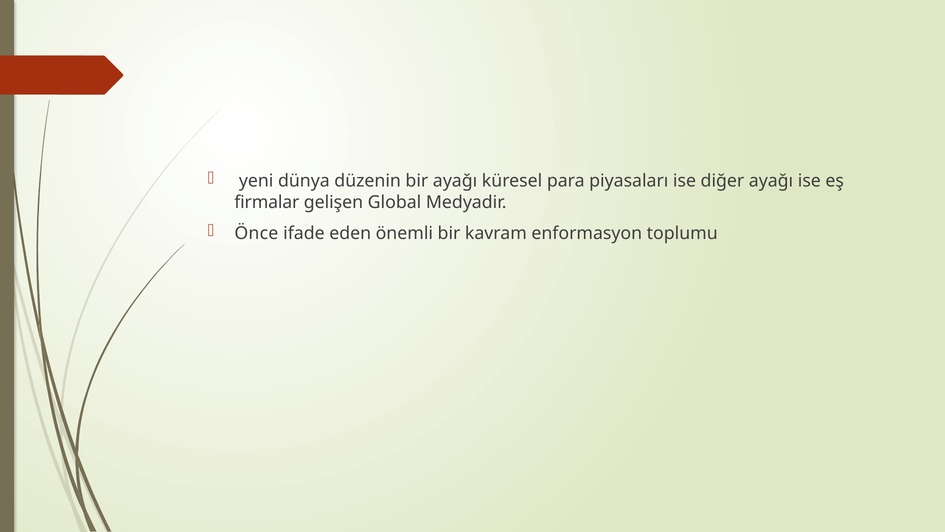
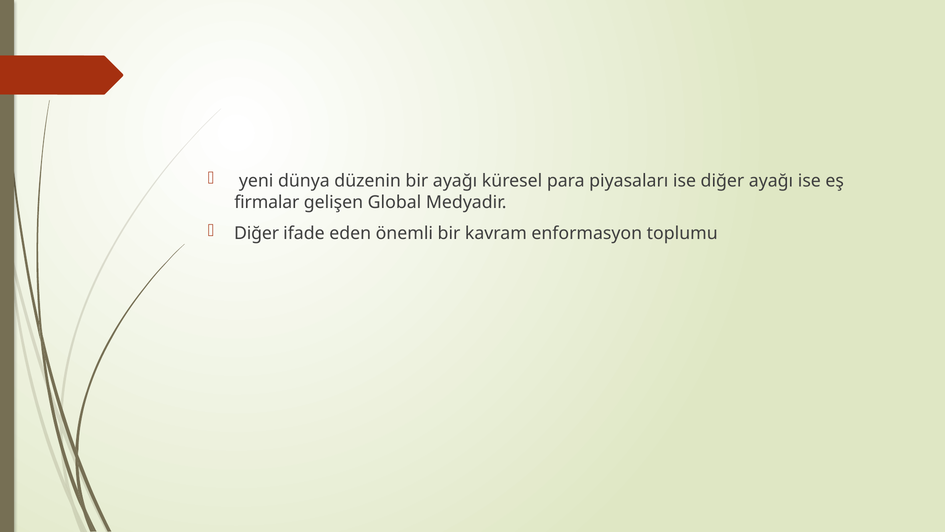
Önce at (256, 233): Önce -> Diğer
